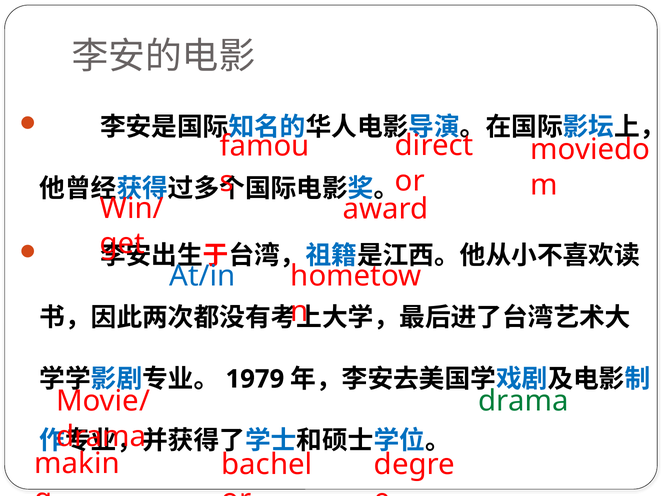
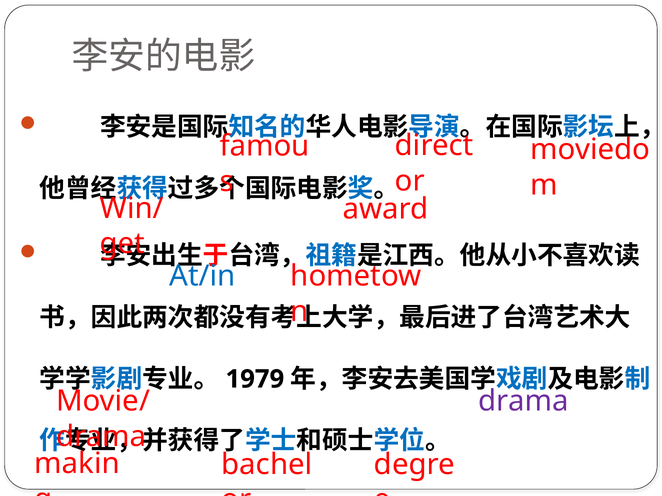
drama at (523, 402) colour: green -> purple
